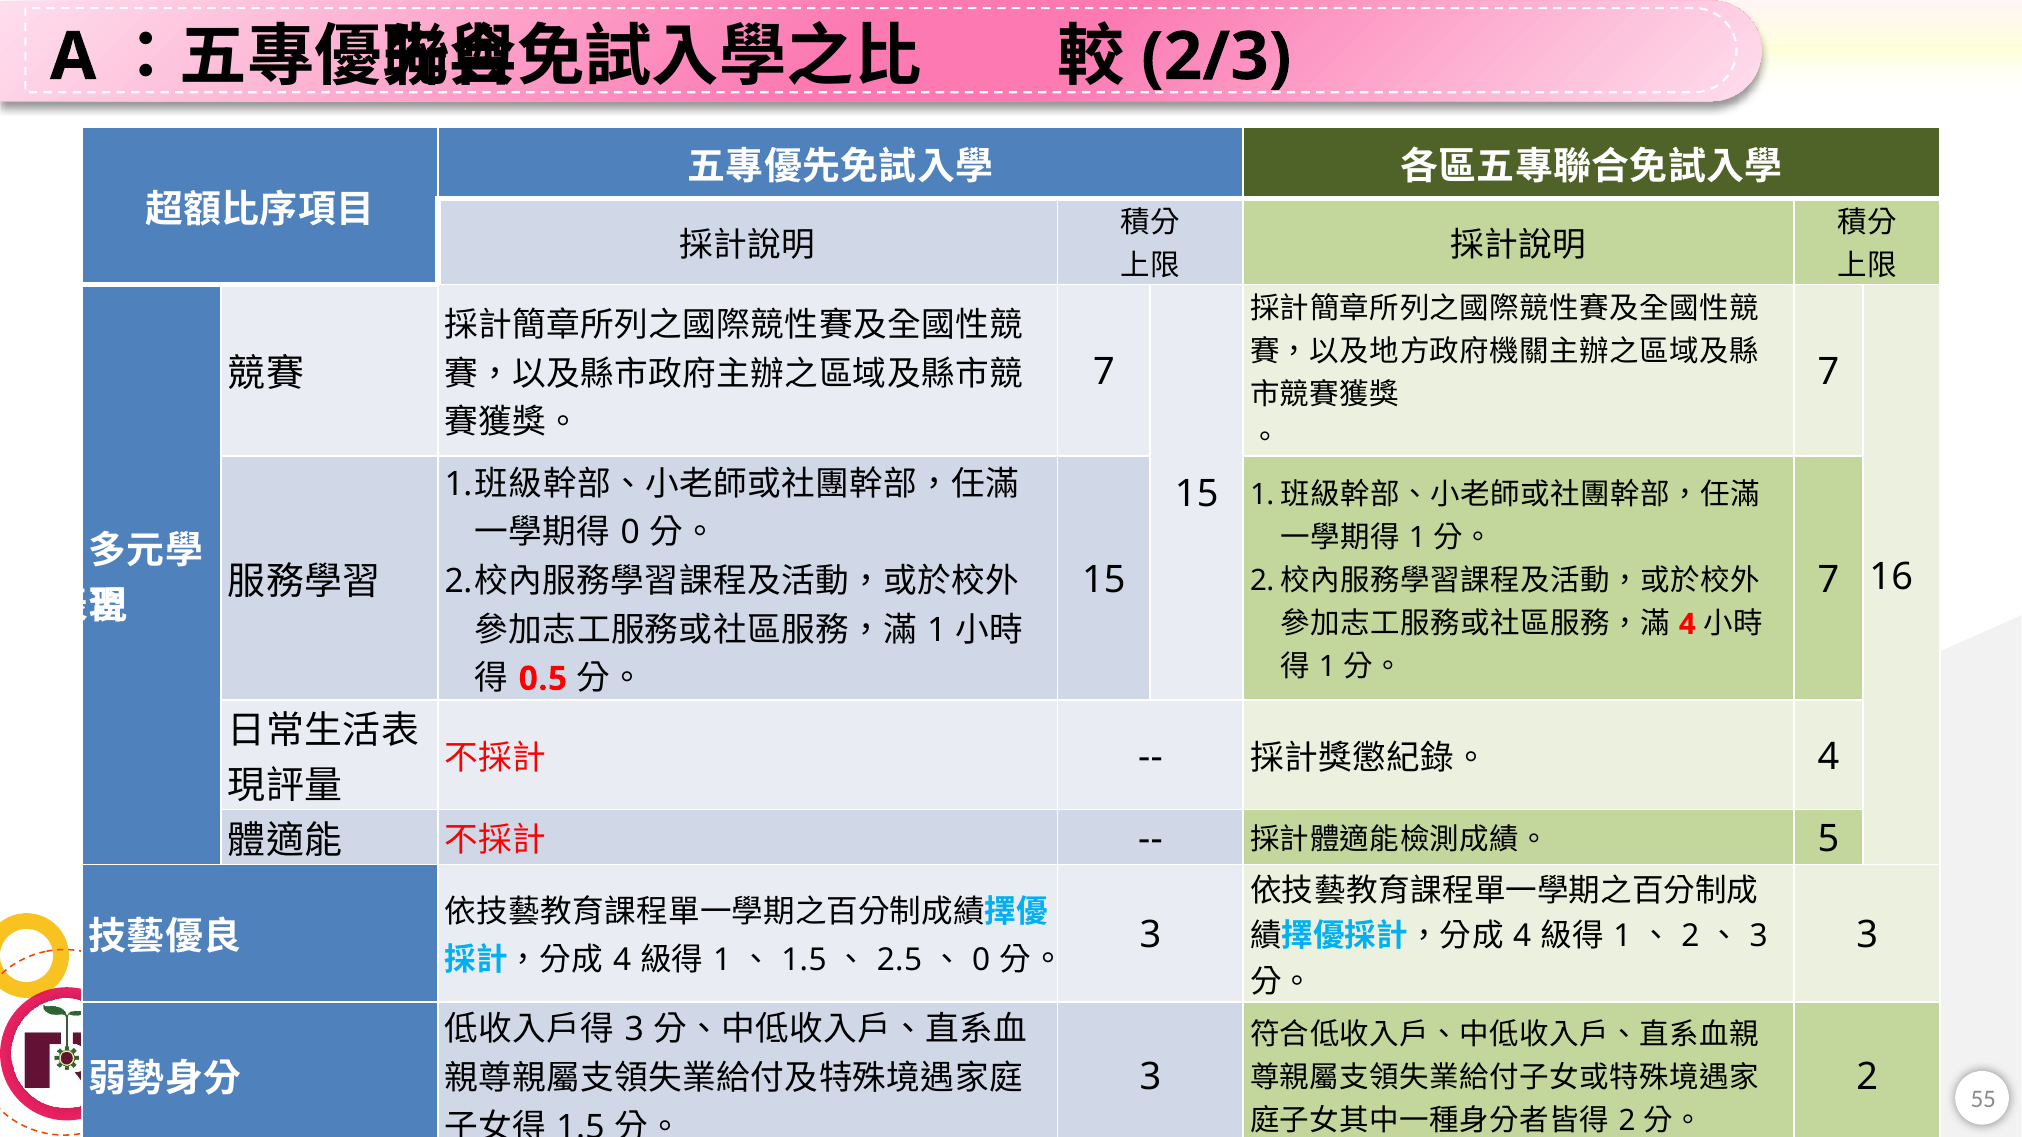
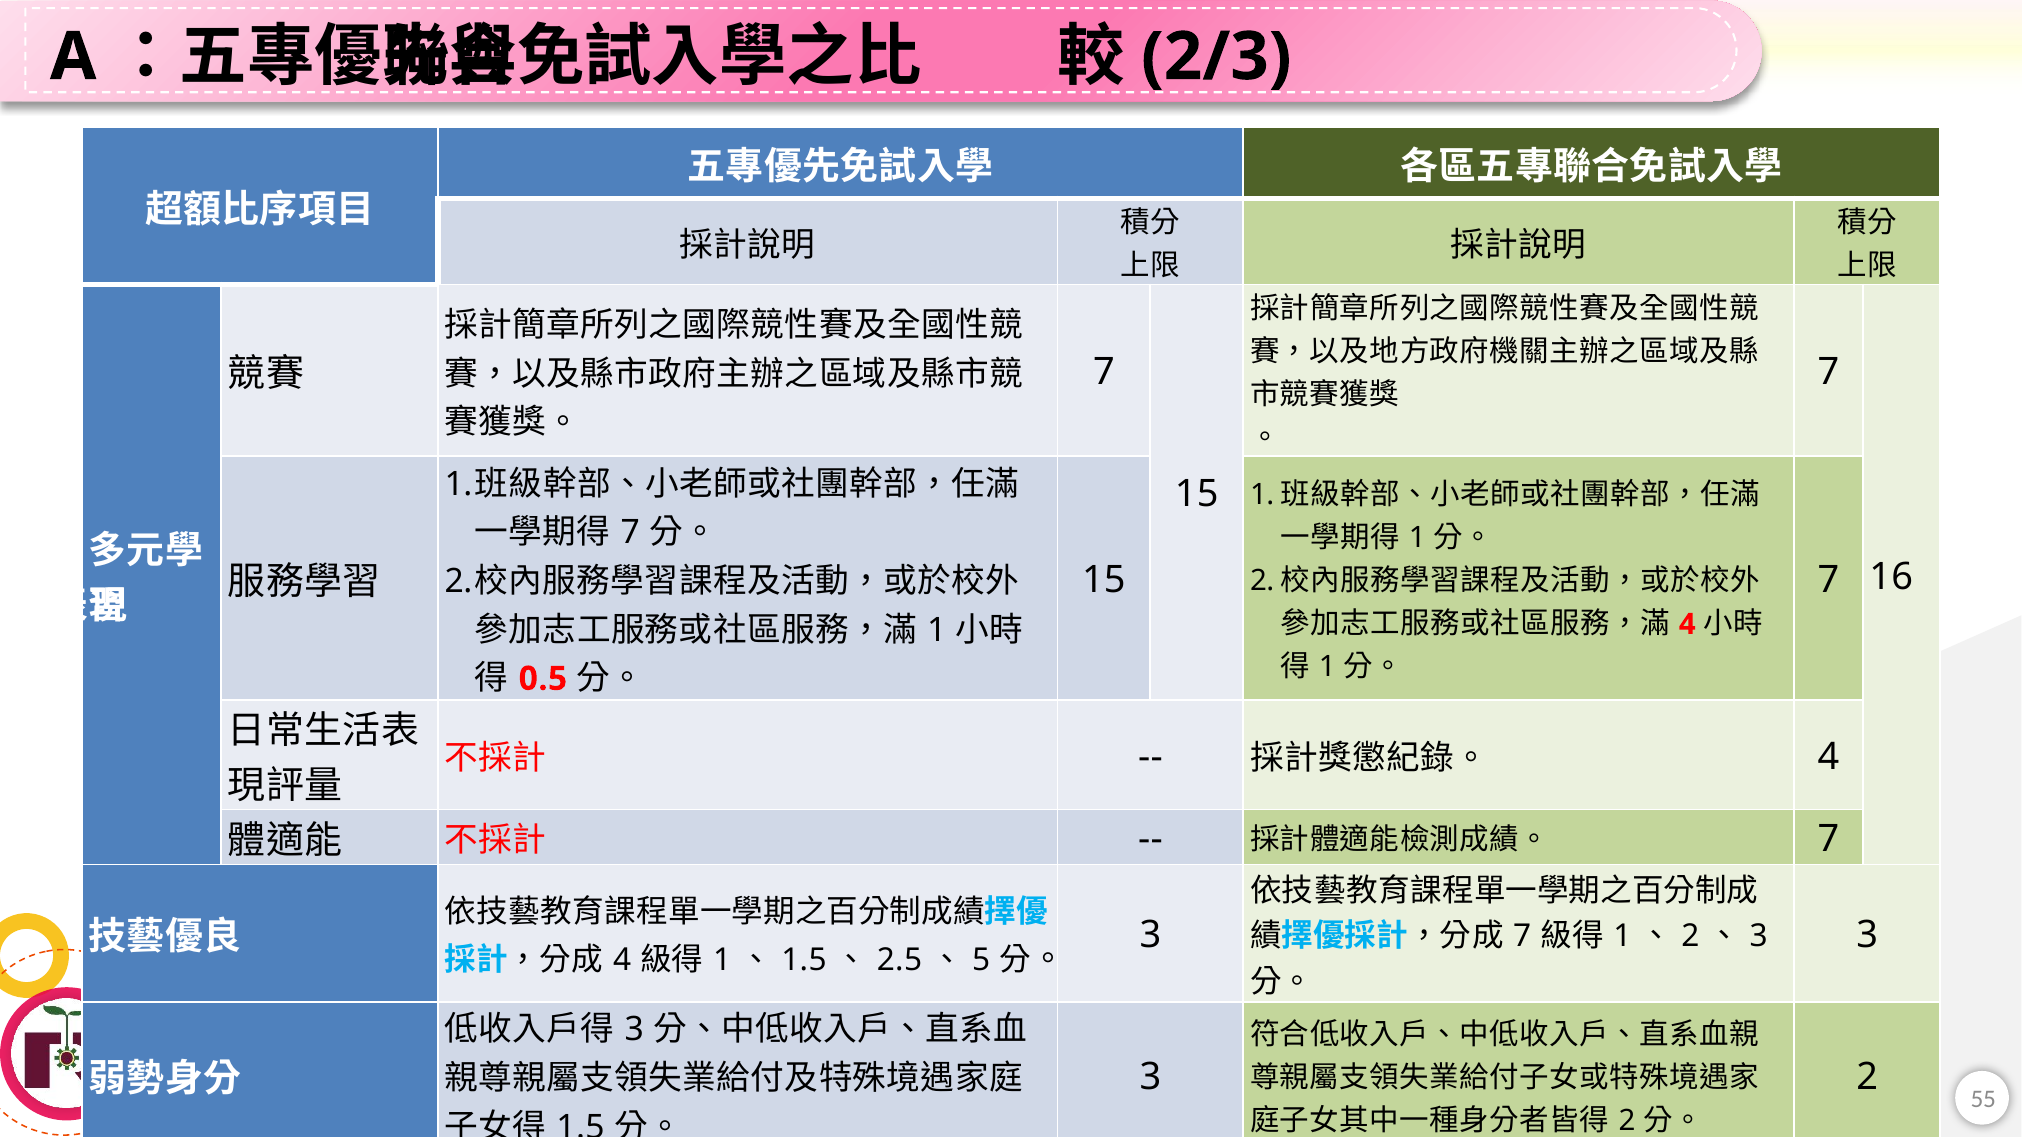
0 at (630, 533): 0 -> 7
5 at (1828, 839): 5 -> 7
4 at (1522, 937): 4 -> 7
0 at (981, 961): 0 -> 5
